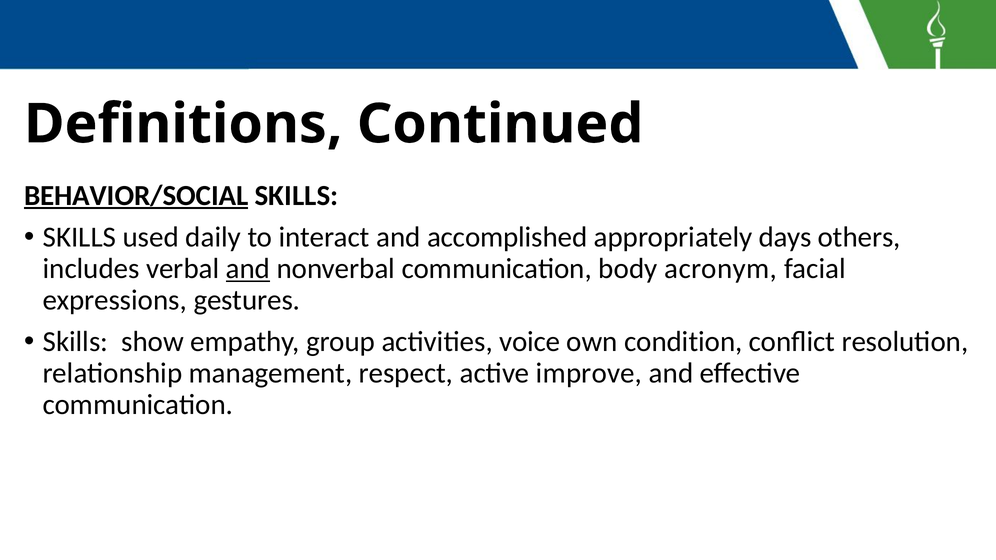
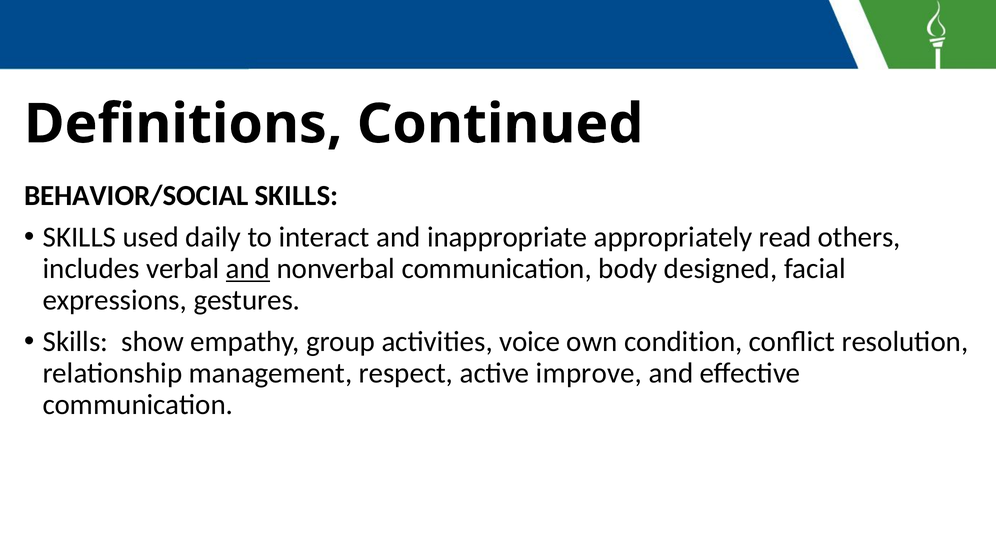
BEHAVIOR/SOCIAL underline: present -> none
accomplished: accomplished -> inappropriate
days: days -> read
acronym: acronym -> designed
